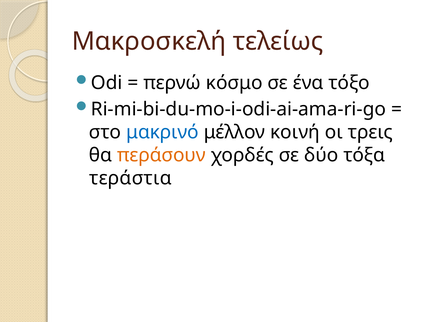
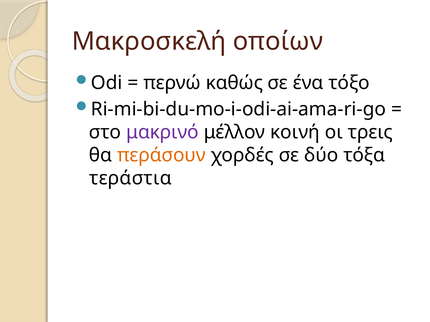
τελείως: τελείως -> οποίων
κόσμο: κόσμο -> καθώς
μακρινό colour: blue -> purple
